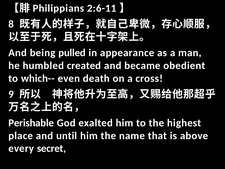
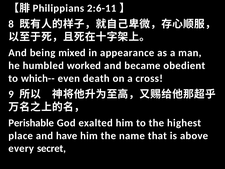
pulled: pulled -> mixed
created: created -> worked
until: until -> have
